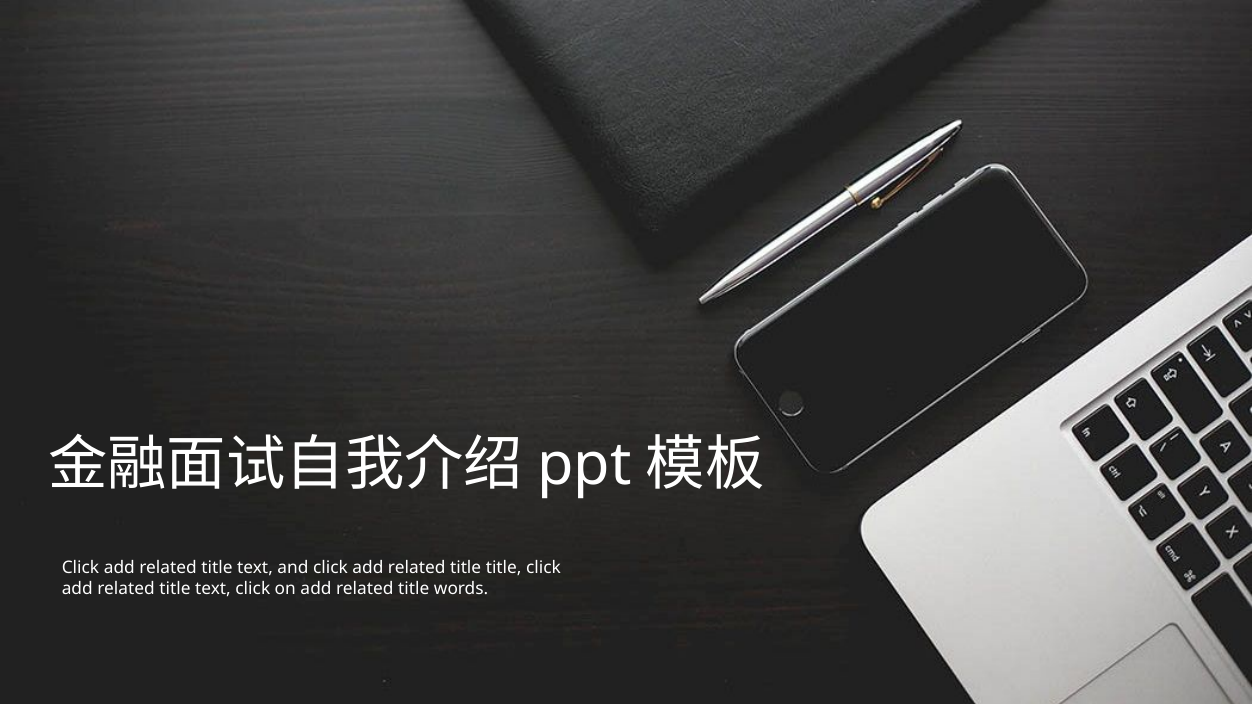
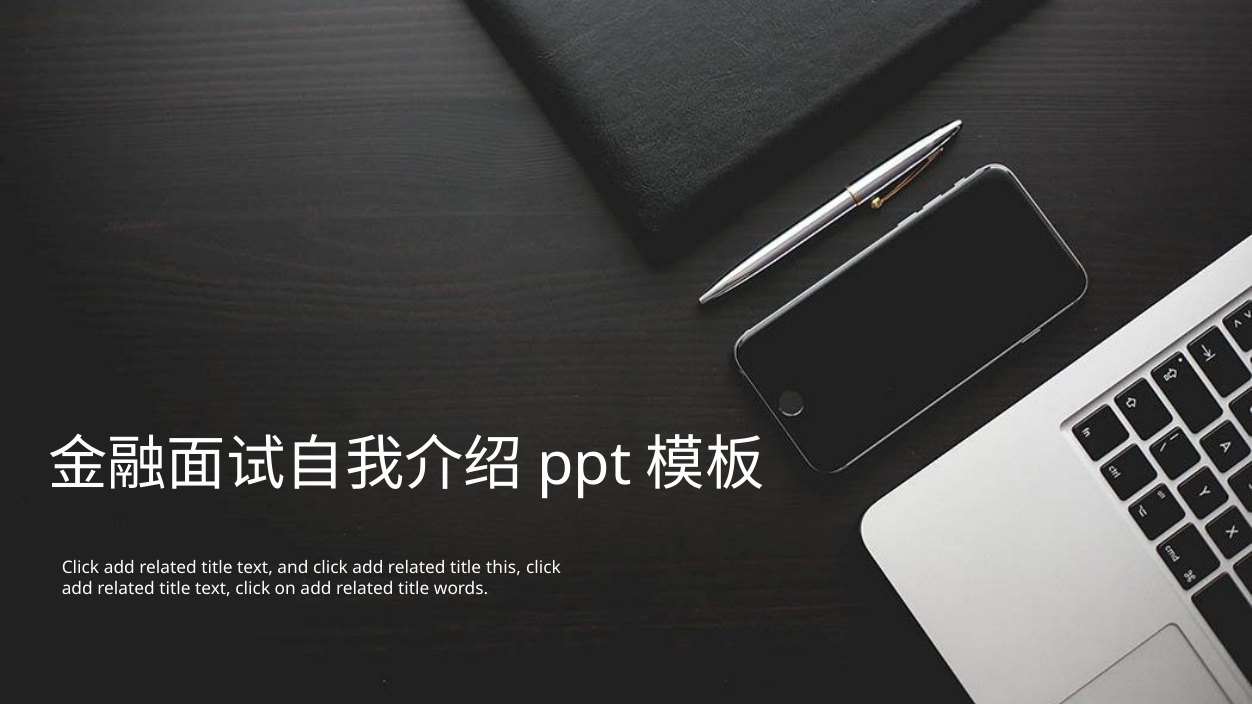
title title: title -> this
